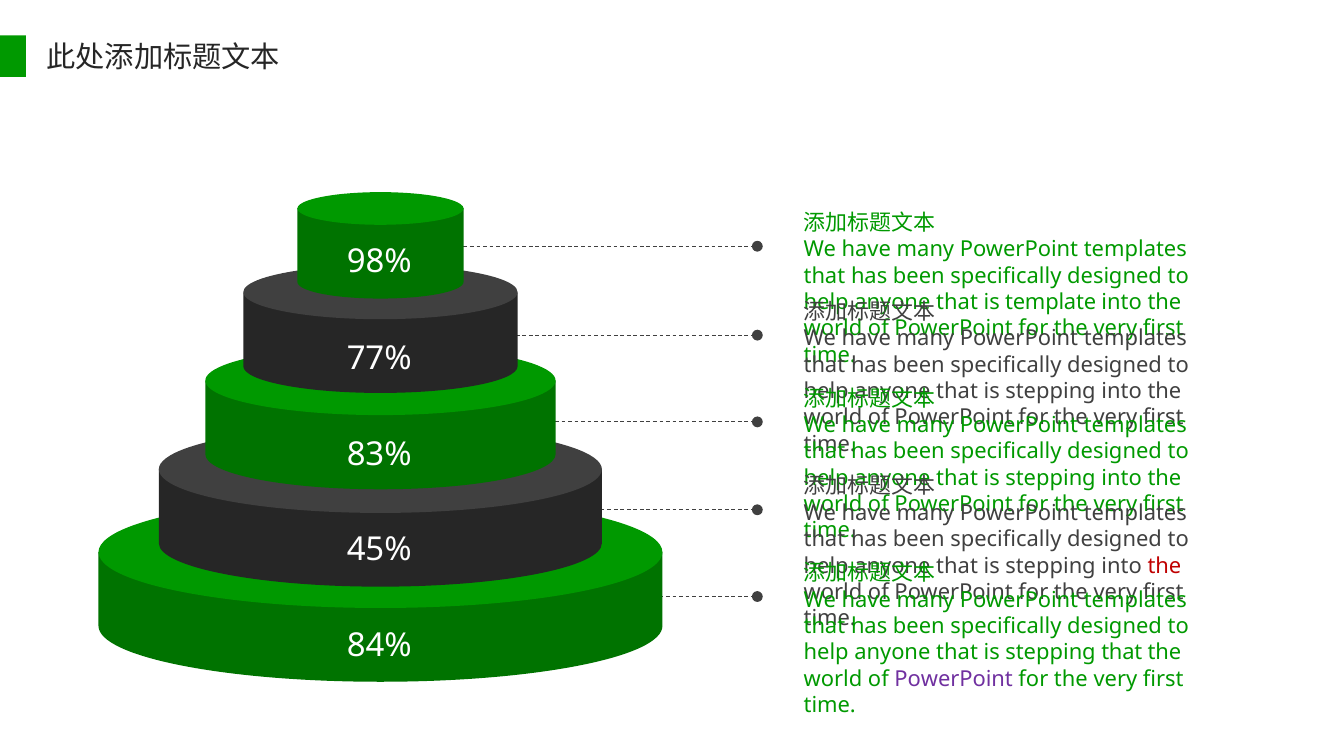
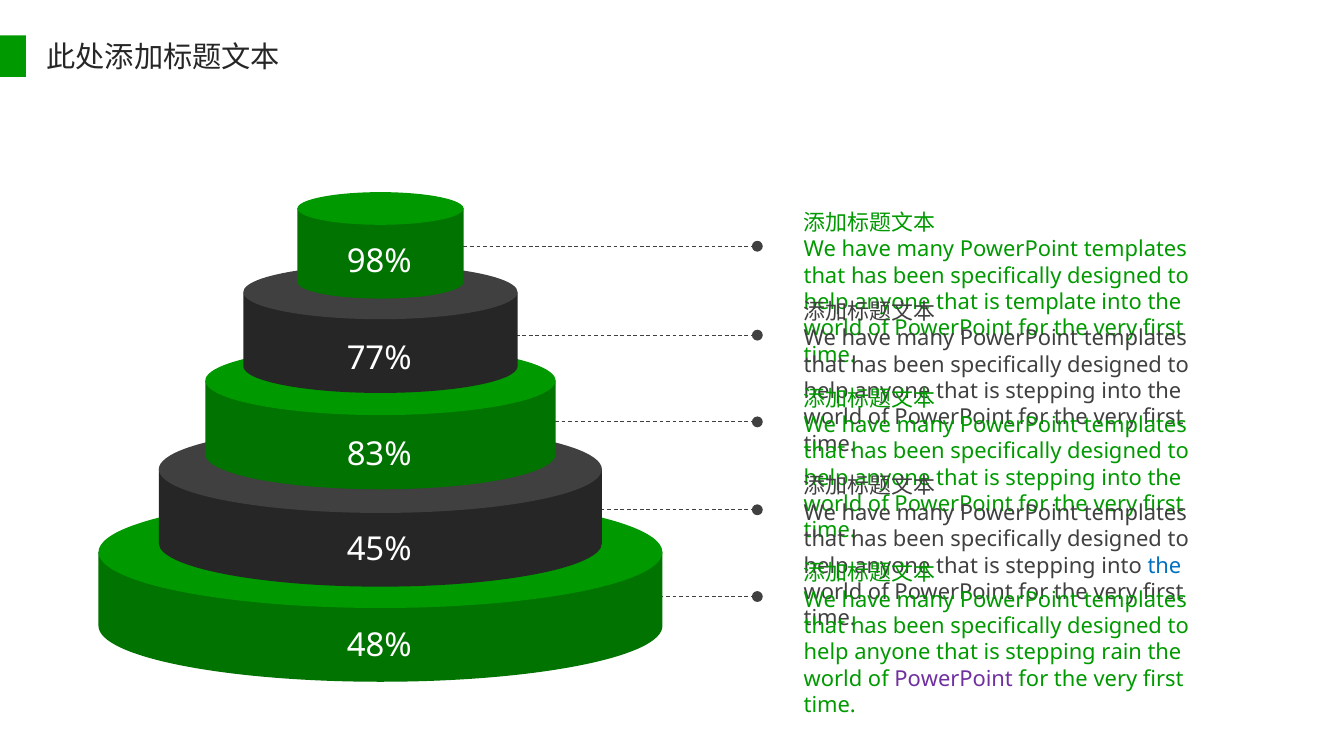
the at (1164, 565) colour: red -> blue
84%: 84% -> 48%
stepping that: that -> rain
